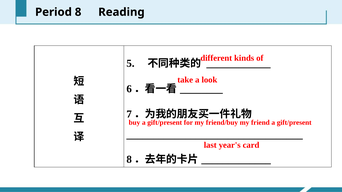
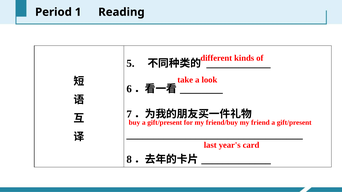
Period 8: 8 -> 1
